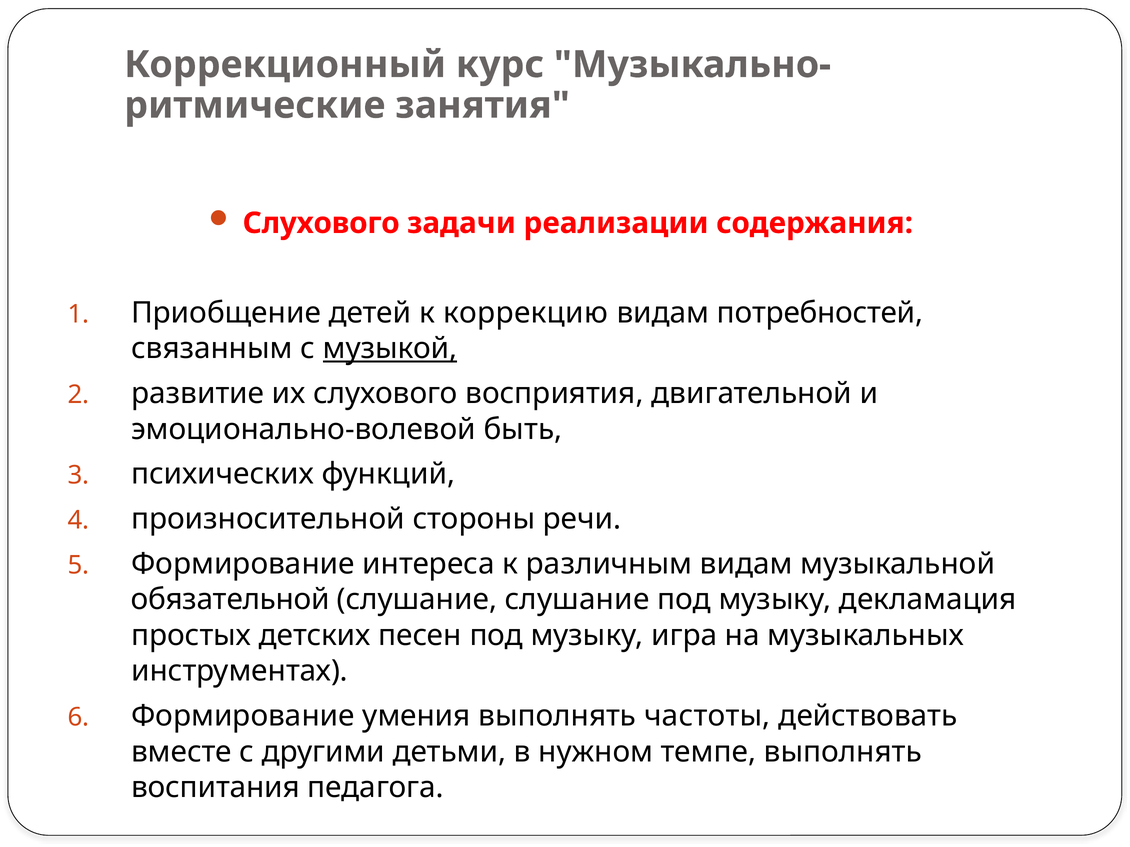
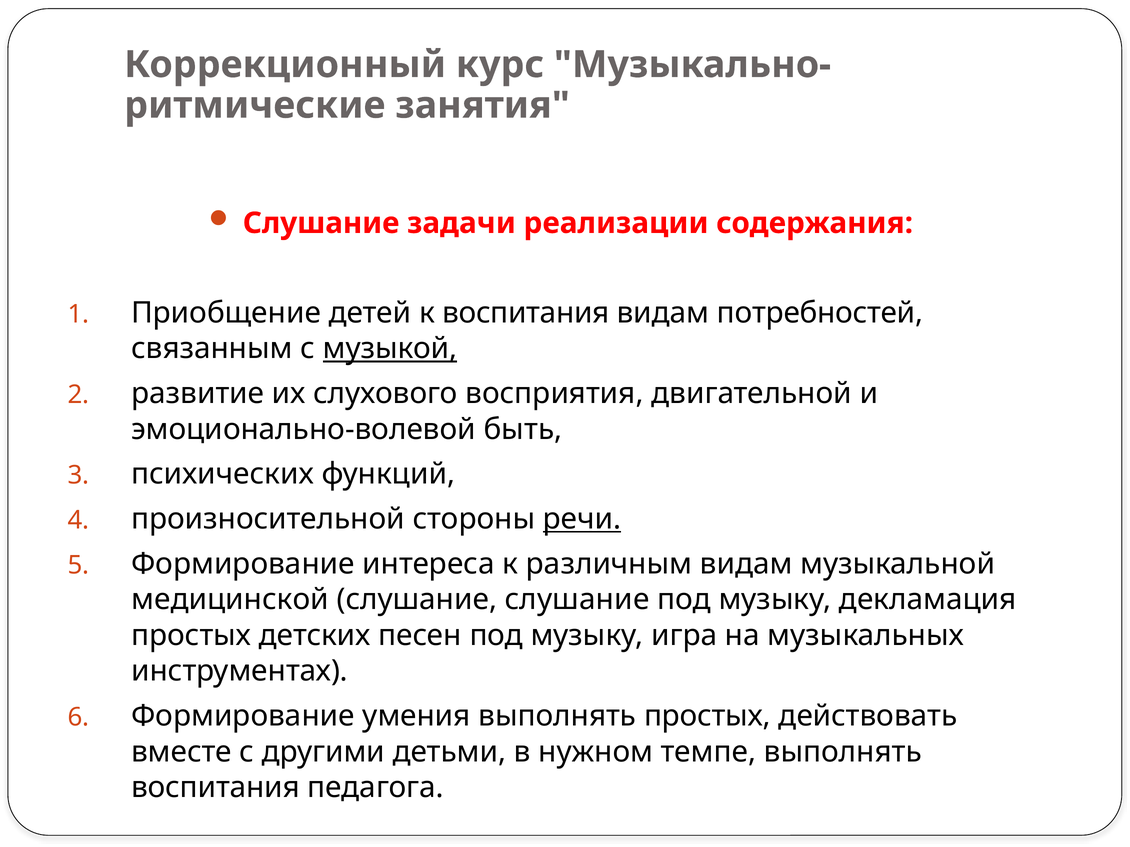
Слухового at (321, 223): Слухового -> Слушание
к коррекцию: коррекцию -> воспитания
речи underline: none -> present
обязательной: обязательной -> медицинской
выполнять частоты: частоты -> простых
